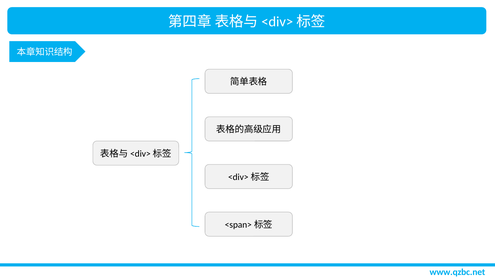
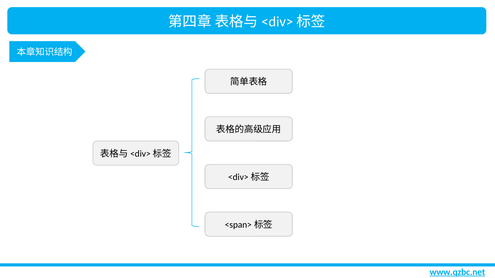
www.qzbc.net underline: none -> present
